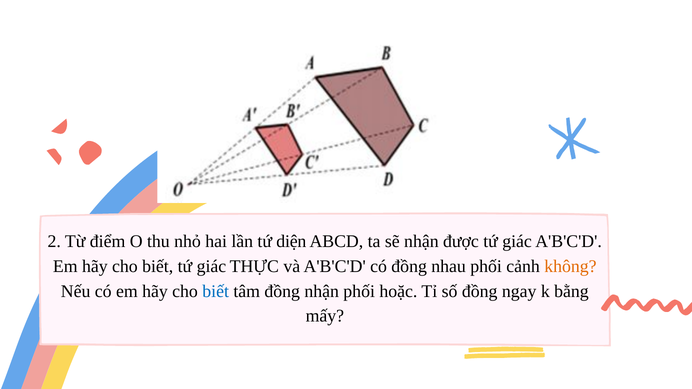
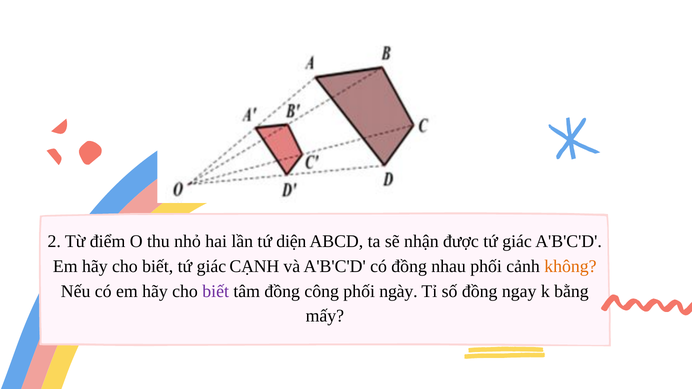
THỰC: THỰC -> CẠNH
biết at (216, 291) colour: blue -> purple
đồng nhận: nhận -> công
hoặc: hoặc -> ngày
